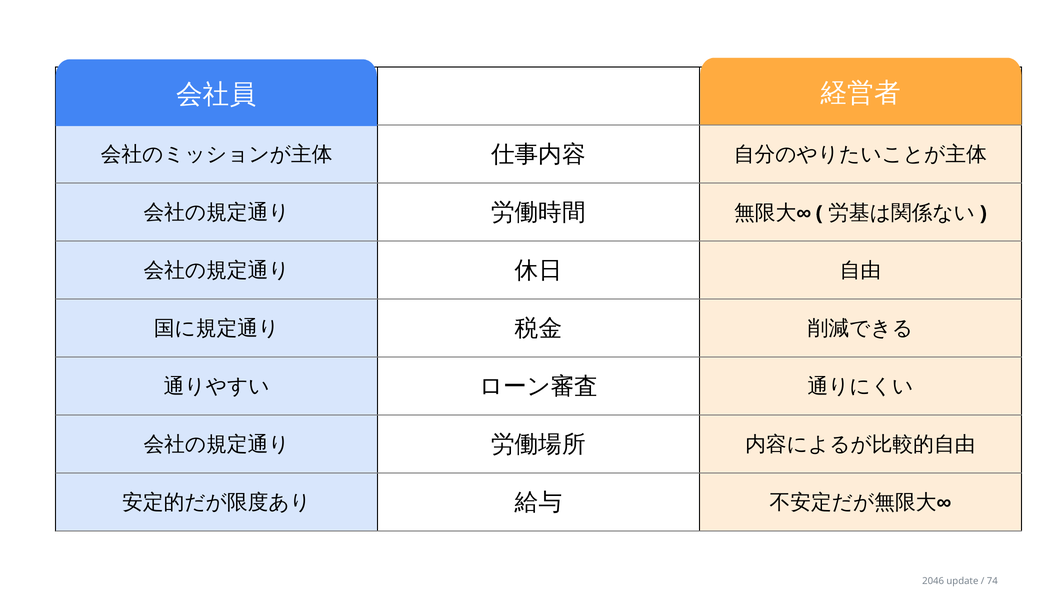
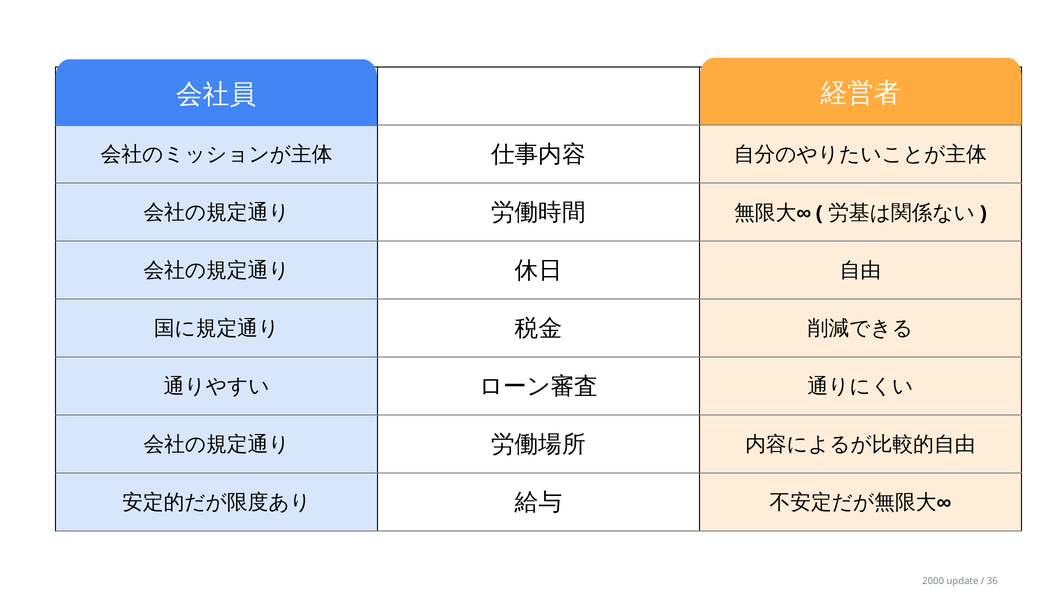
2046: 2046 -> 2000
74: 74 -> 36
